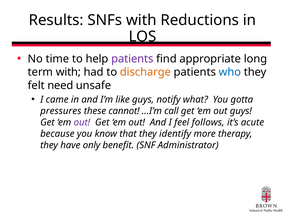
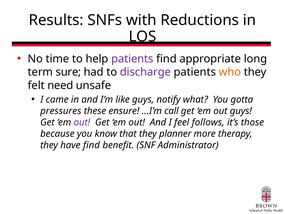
term with: with -> sure
discharge colour: orange -> purple
who colour: blue -> orange
cannot: cannot -> ensure
acute: acute -> those
identify: identify -> planner
have only: only -> find
